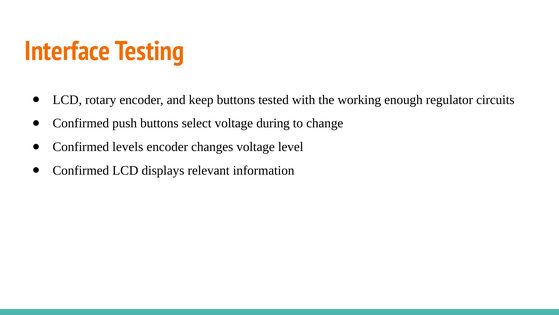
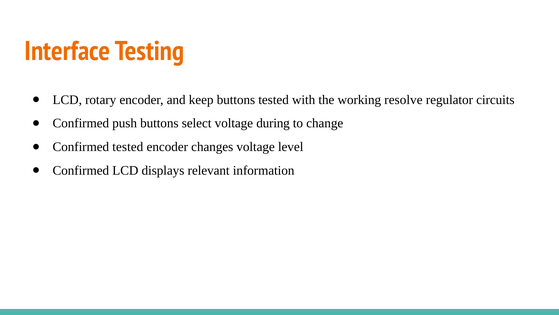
enough: enough -> resolve
Confirmed levels: levels -> tested
